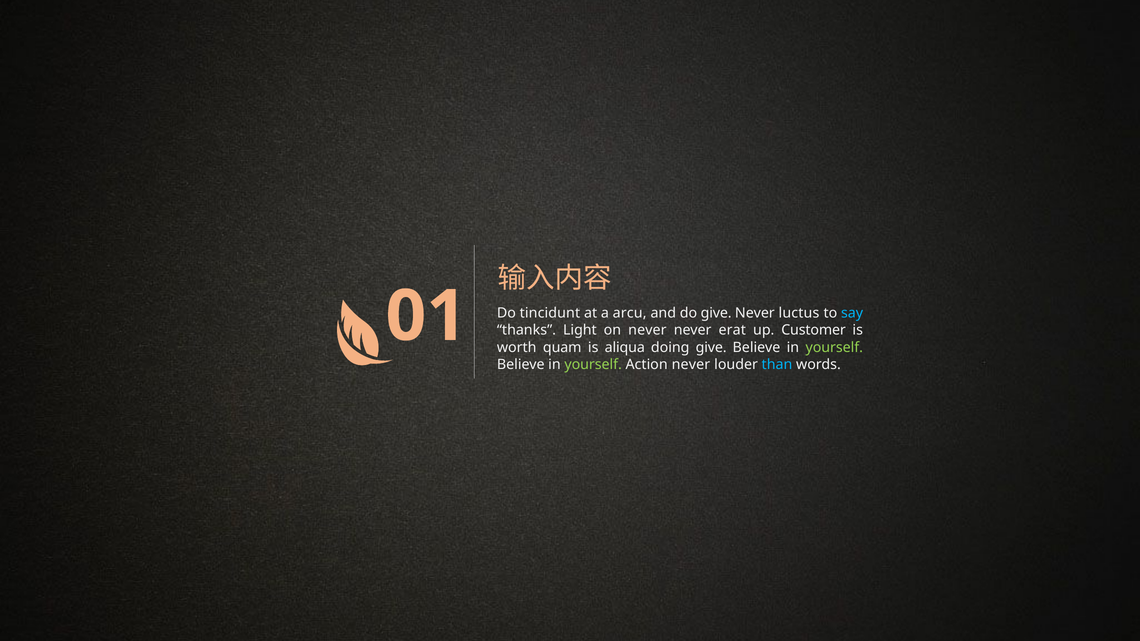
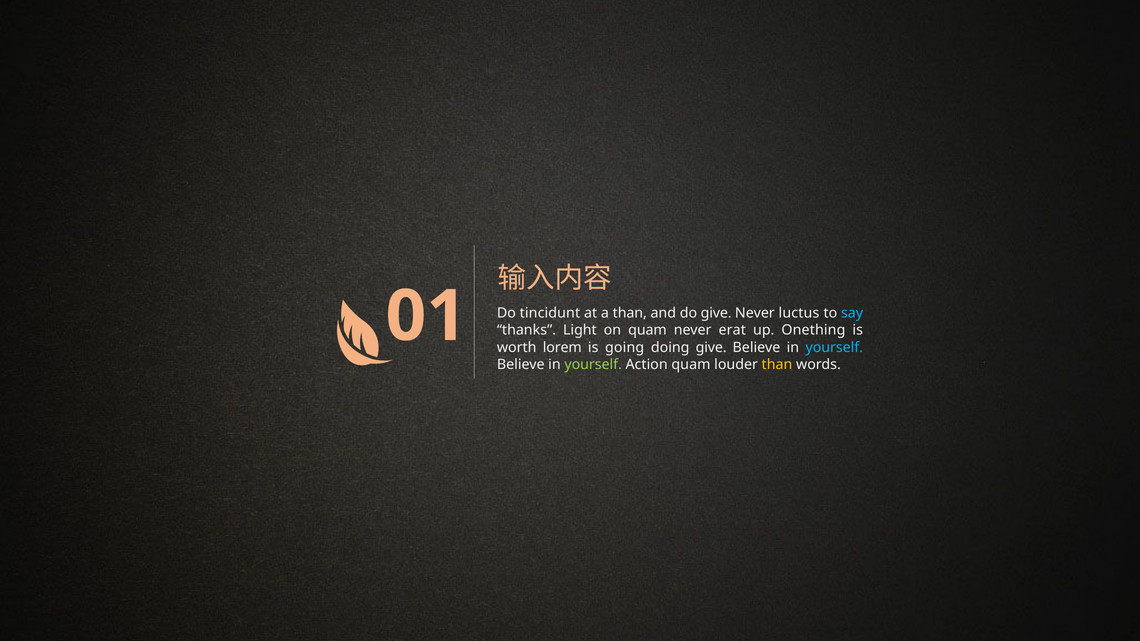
a arcu: arcu -> than
on never: never -> quam
Customer: Customer -> Onething
quam: quam -> lorem
aliqua: aliqua -> going
yourself at (834, 347) colour: light green -> light blue
Action never: never -> quam
than at (777, 365) colour: light blue -> yellow
